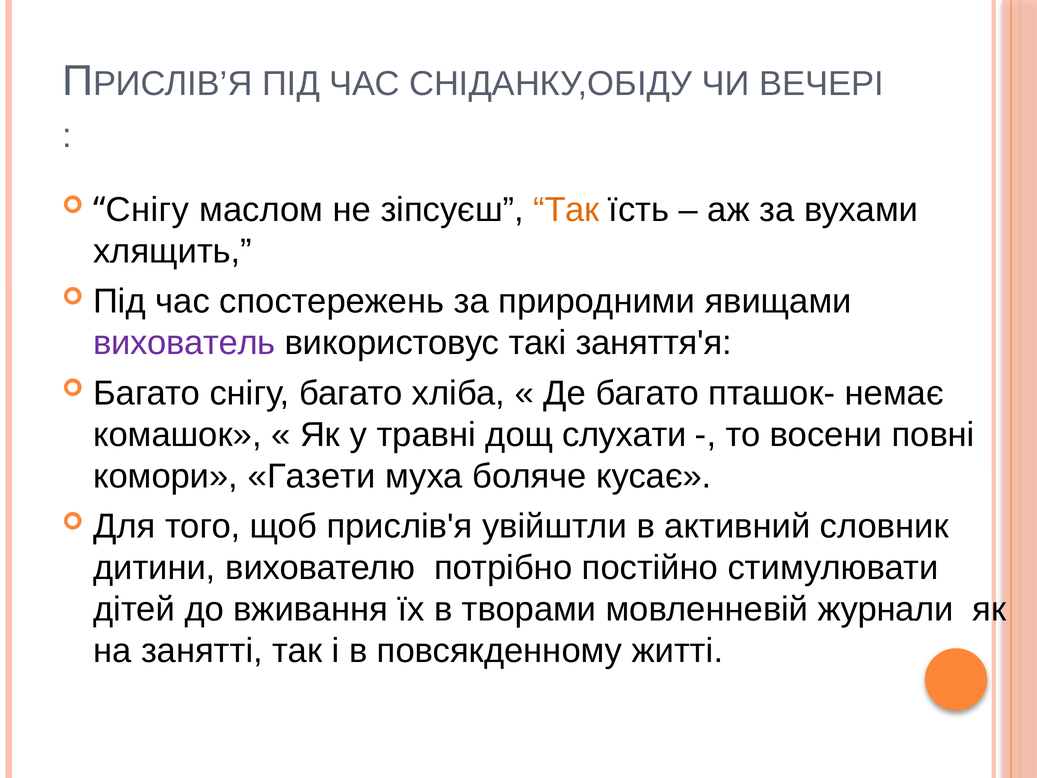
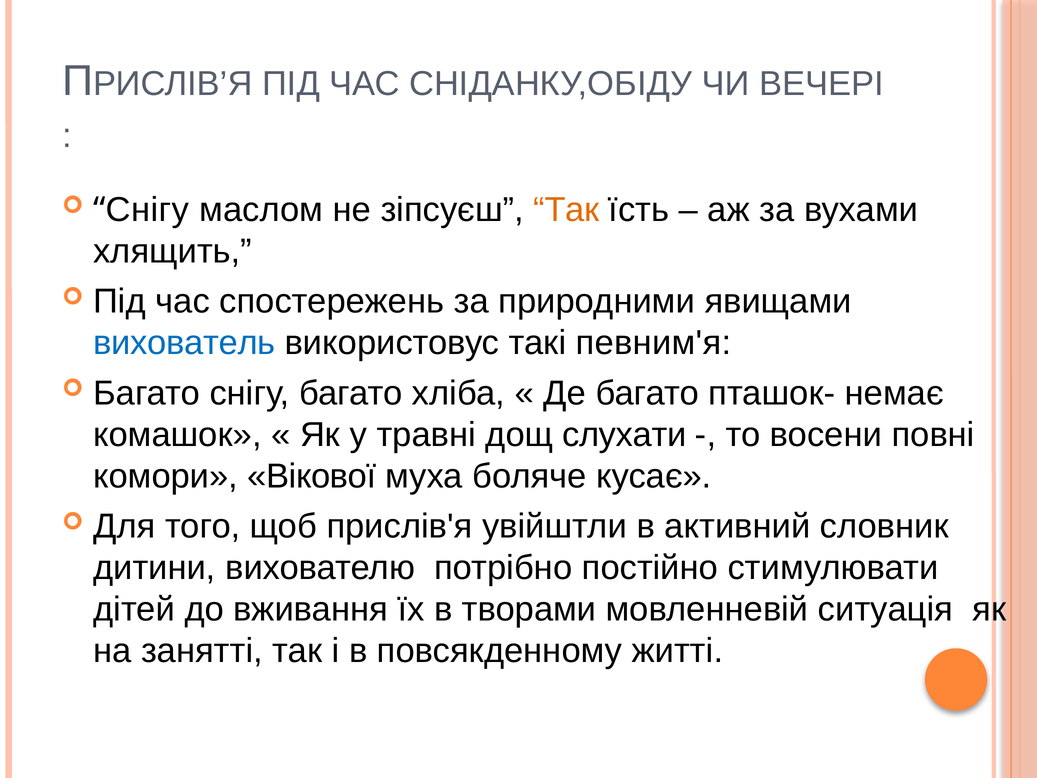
вихователь colour: purple -> blue
заняття'я: заняття'я -> певним'я
Газети: Газети -> Вікової
журнали: журнали -> ситуація
